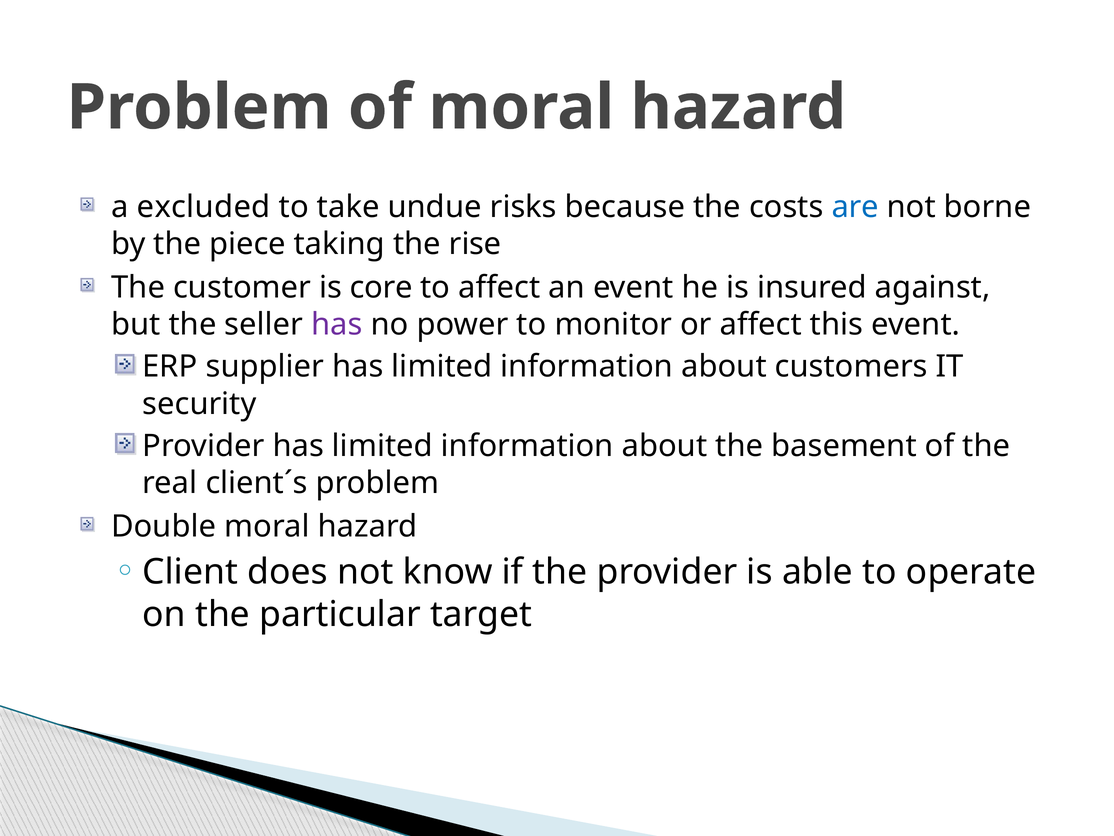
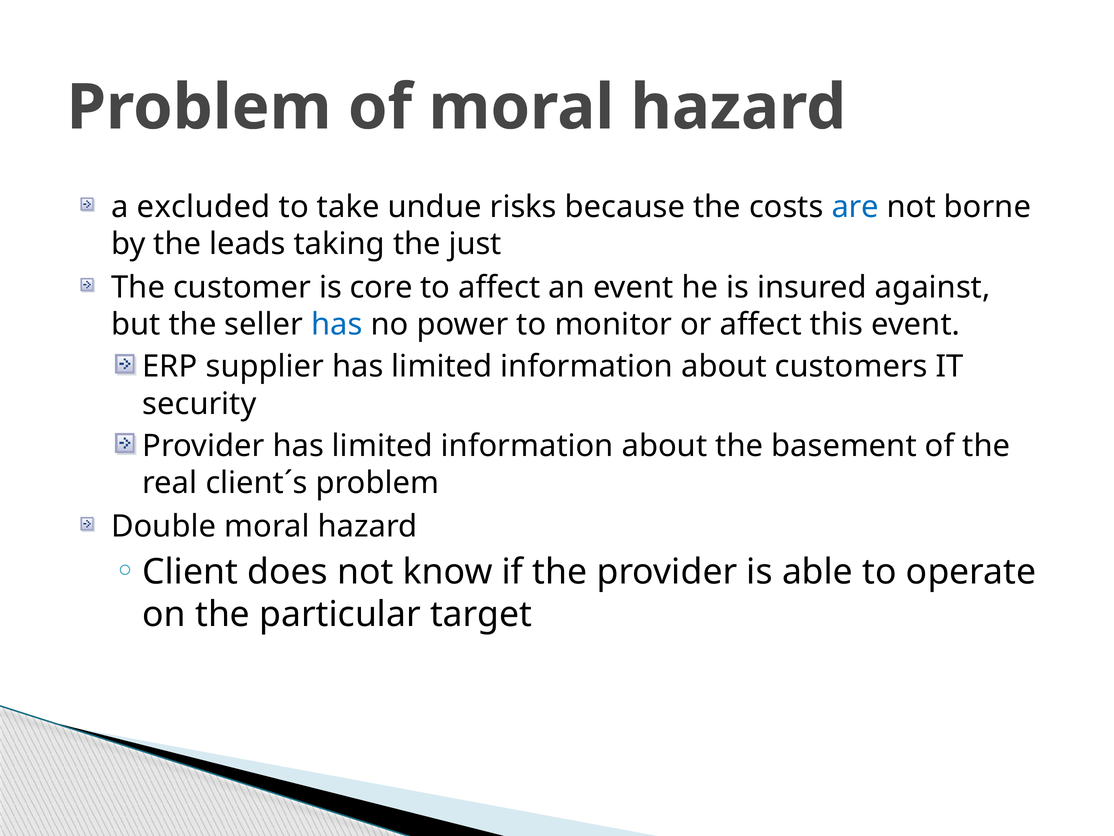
piece: piece -> leads
rise: rise -> just
has at (337, 324) colour: purple -> blue
